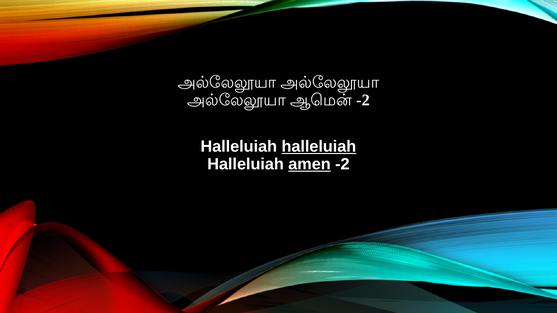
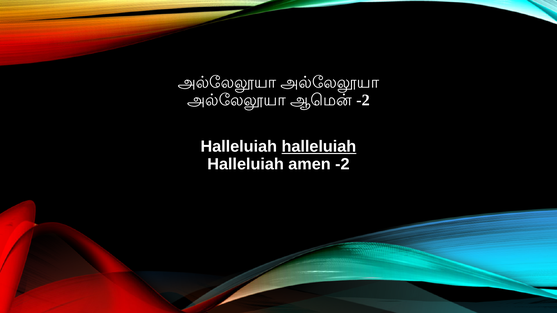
amen underline: present -> none
